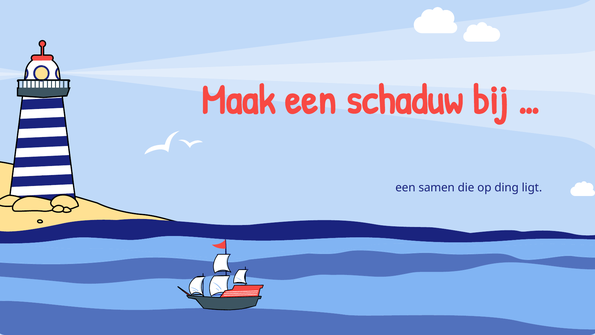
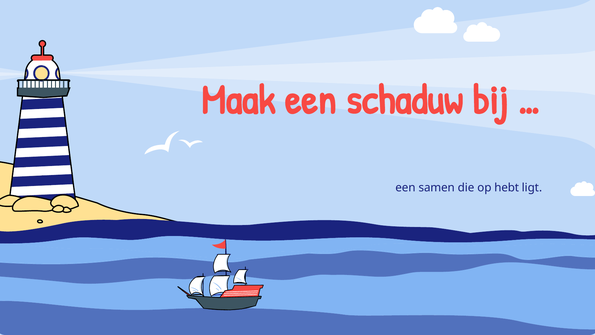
ding: ding -> hebt
